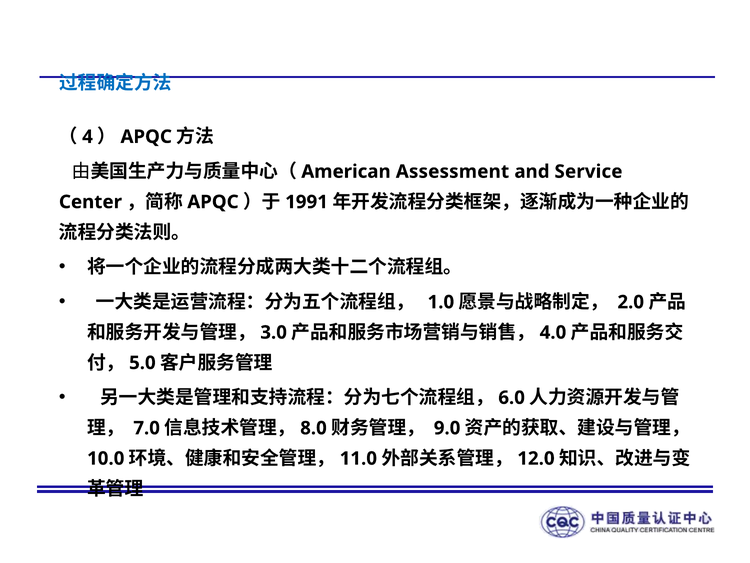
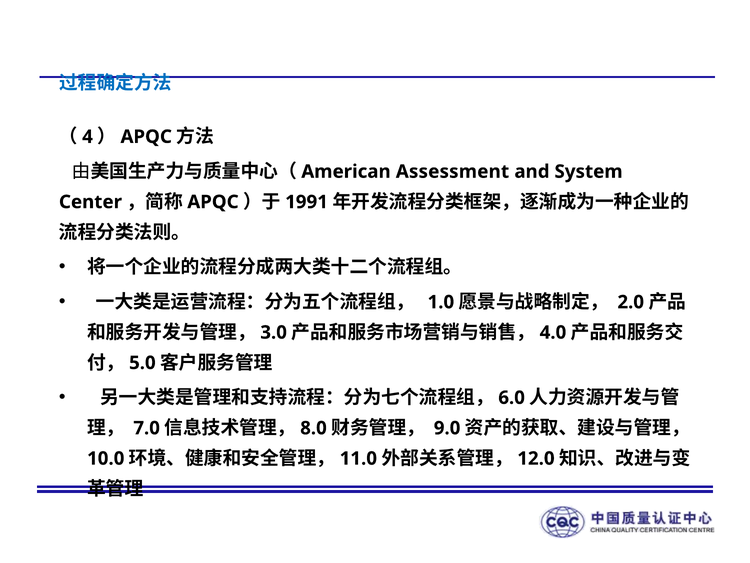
Service: Service -> System
